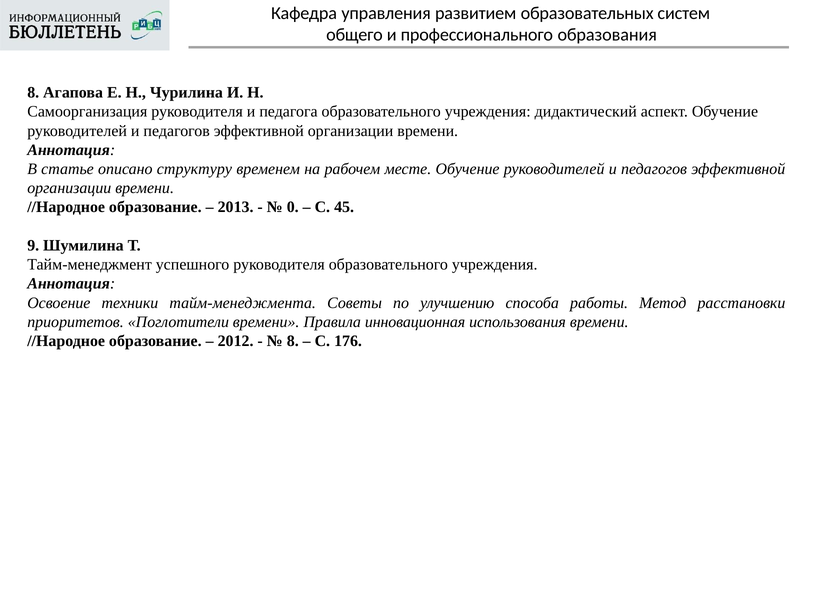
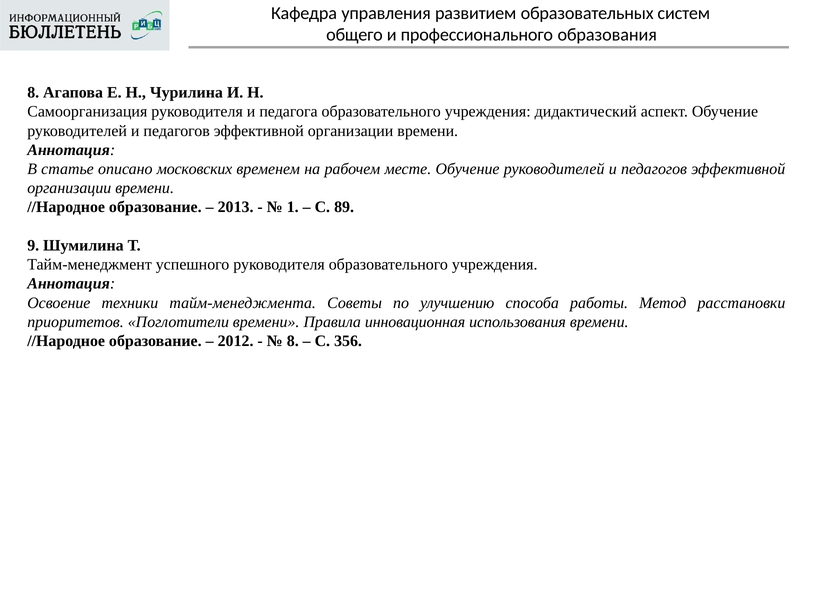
структуру: структуру -> московских
0: 0 -> 1
45: 45 -> 89
176: 176 -> 356
